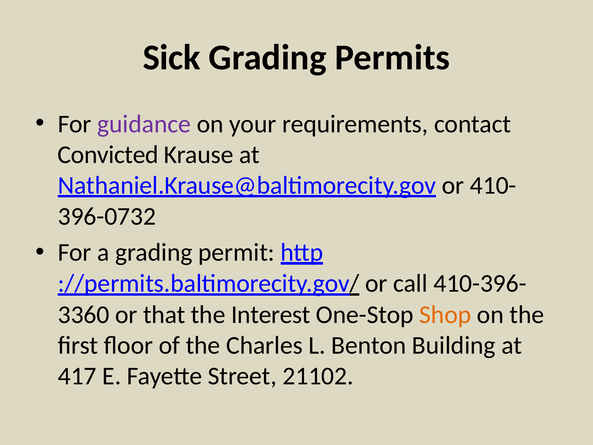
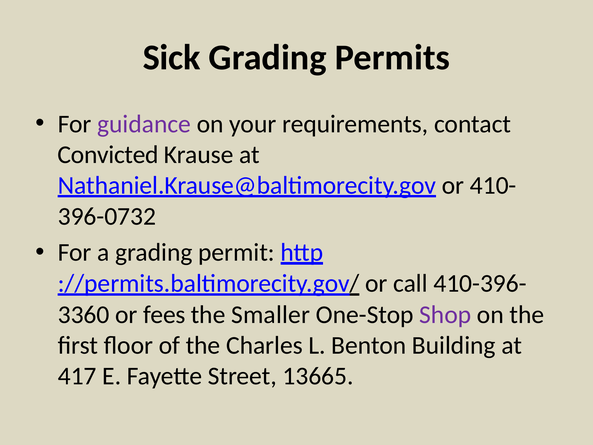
that: that -> fees
Interest: Interest -> Smaller
Shop colour: orange -> purple
21102: 21102 -> 13665
